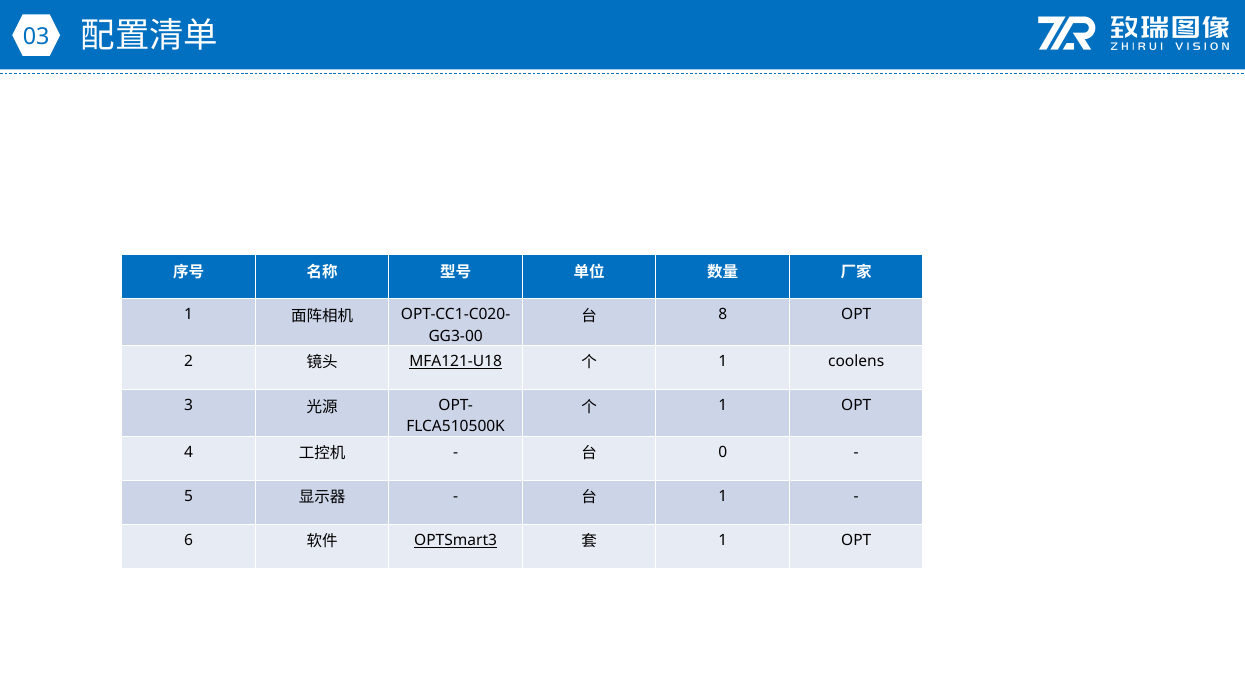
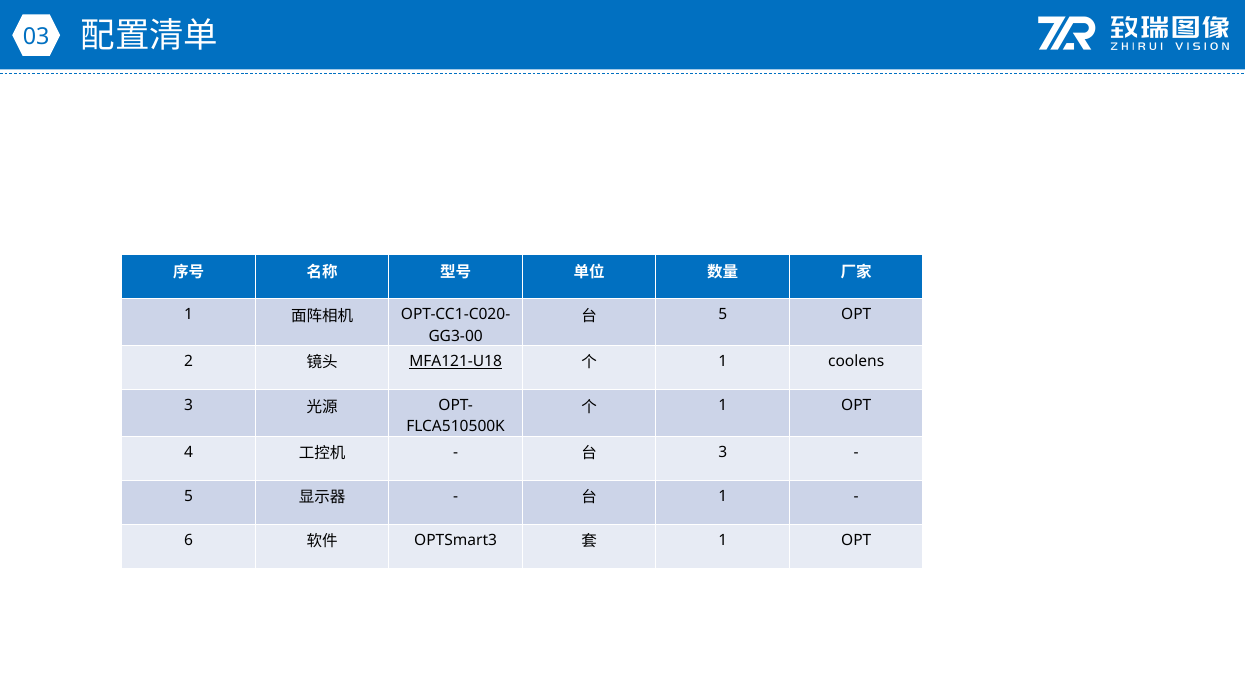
8 at (723, 315): 8 -> 5
0 at (723, 452): 0 -> 3
OPTSmart3 underline: present -> none
